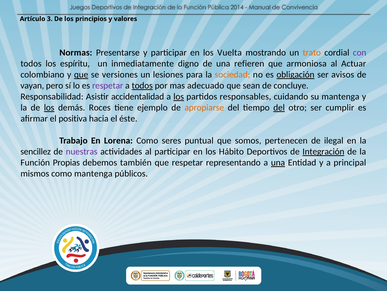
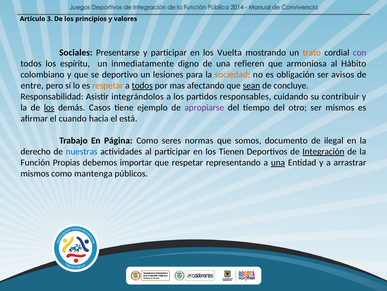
Normas: Normas -> Sociales
Actuar: Actuar -> Hábito
que at (81, 75) underline: present -> none
versiones: versiones -> deportivo
obligación underline: present -> none
vayan: vayan -> entre
respetar at (108, 85) colour: purple -> orange
adecuado: adecuado -> afectando
sean underline: none -> present
accidentalidad: accidentalidad -> integrándolos
los at (179, 96) underline: present -> none
su mantenga: mantenga -> contribuir
Roces: Roces -> Casos
apropiarse colour: orange -> purple
del at (279, 107) underline: present -> none
ser cumplir: cumplir -> mismos
positiva: positiva -> cuando
éste: éste -> está
Lorena: Lorena -> Página
puntual: puntual -> normas
pertenecen: pertenecen -> documento
sencillez: sencillez -> derecho
nuestras colour: purple -> blue
Hábito: Hábito -> Tienen
también: también -> importar
principal: principal -> arrastrar
